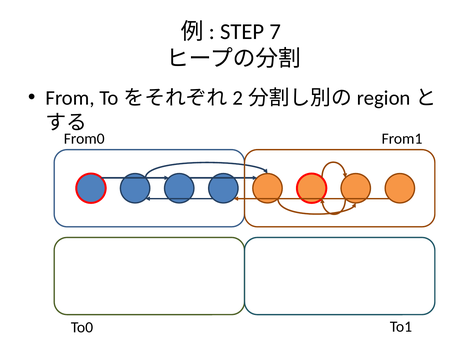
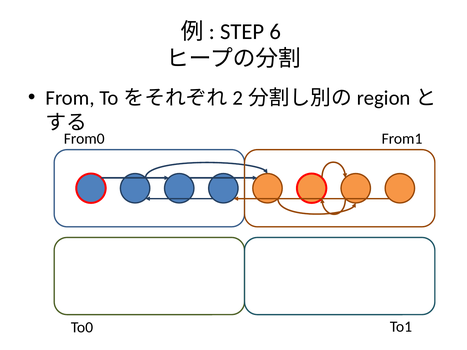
7: 7 -> 6
